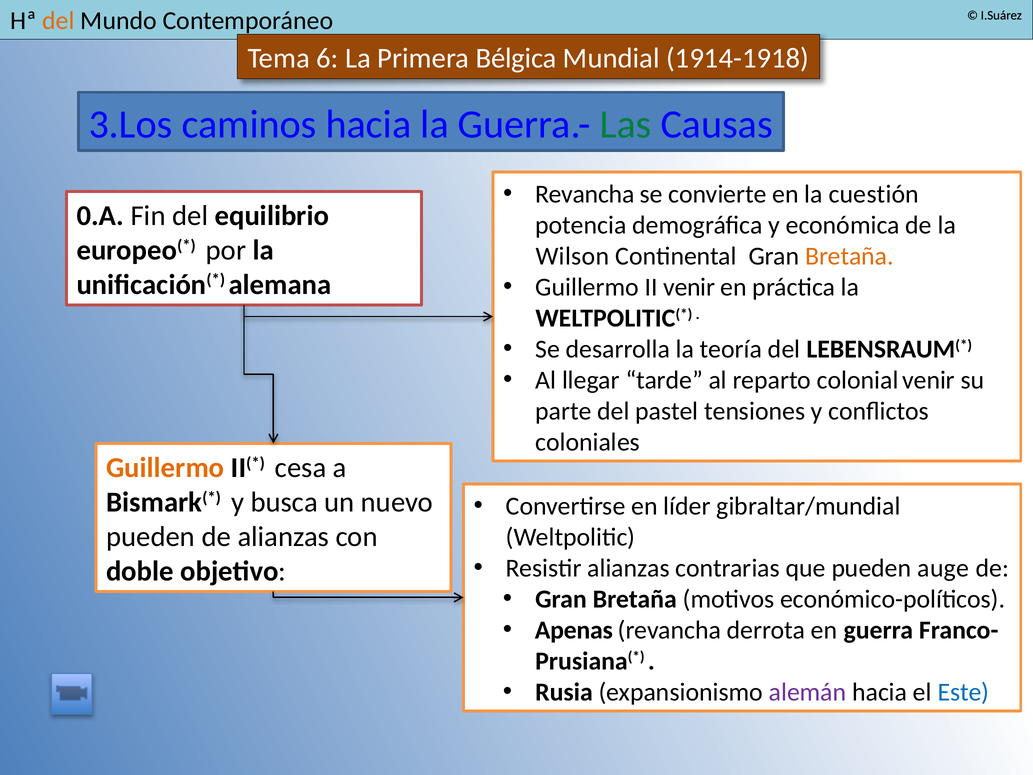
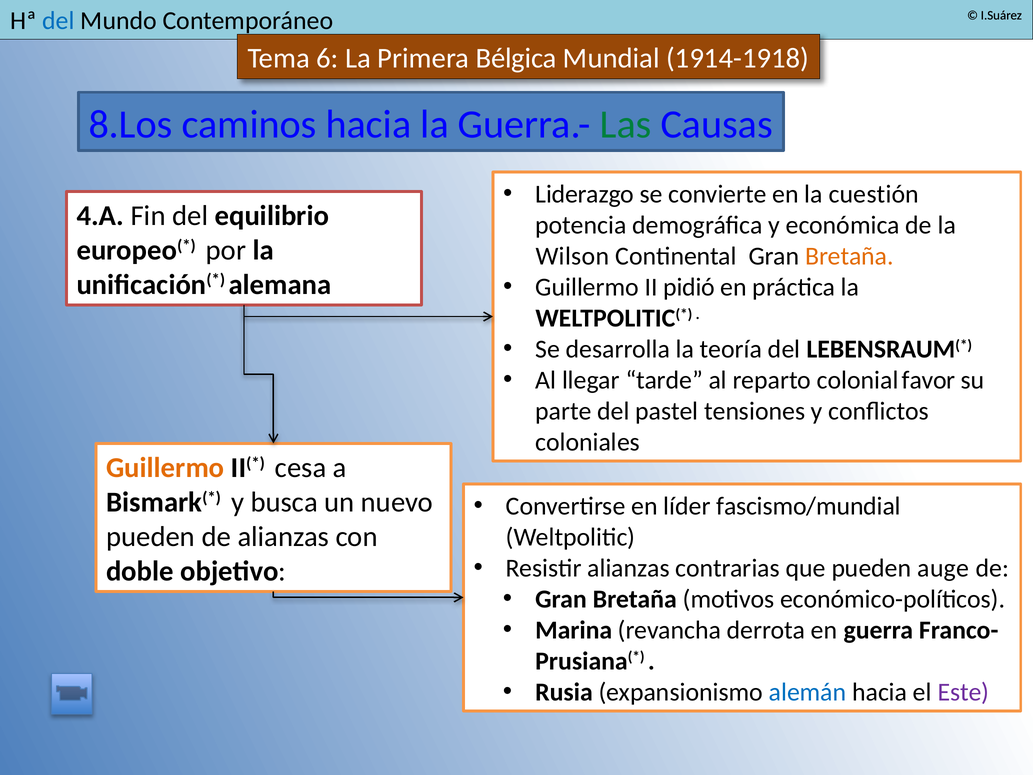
del at (58, 21) colour: orange -> blue
3.Los: 3.Los -> 8.Los
Revancha at (585, 194): Revancha -> Liderazgo
0.A: 0.A -> 4.A
II venir: venir -> pidió
colonial venir: venir -> favor
gibraltar/mundial: gibraltar/mundial -> fascismo/mundial
Apenas: Apenas -> Marina
alemán colour: purple -> blue
Este colour: blue -> purple
